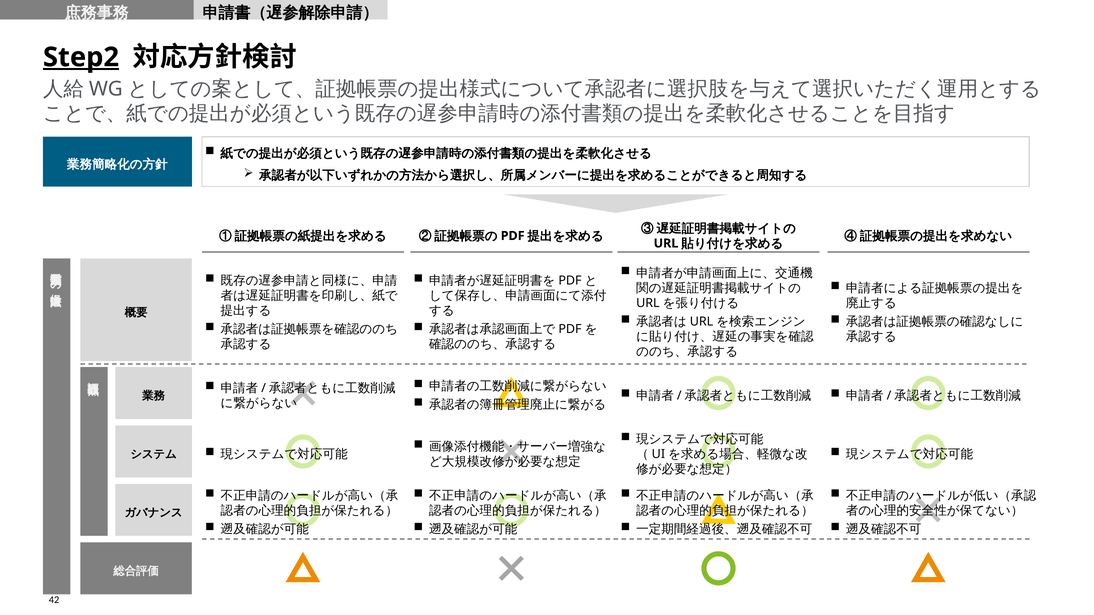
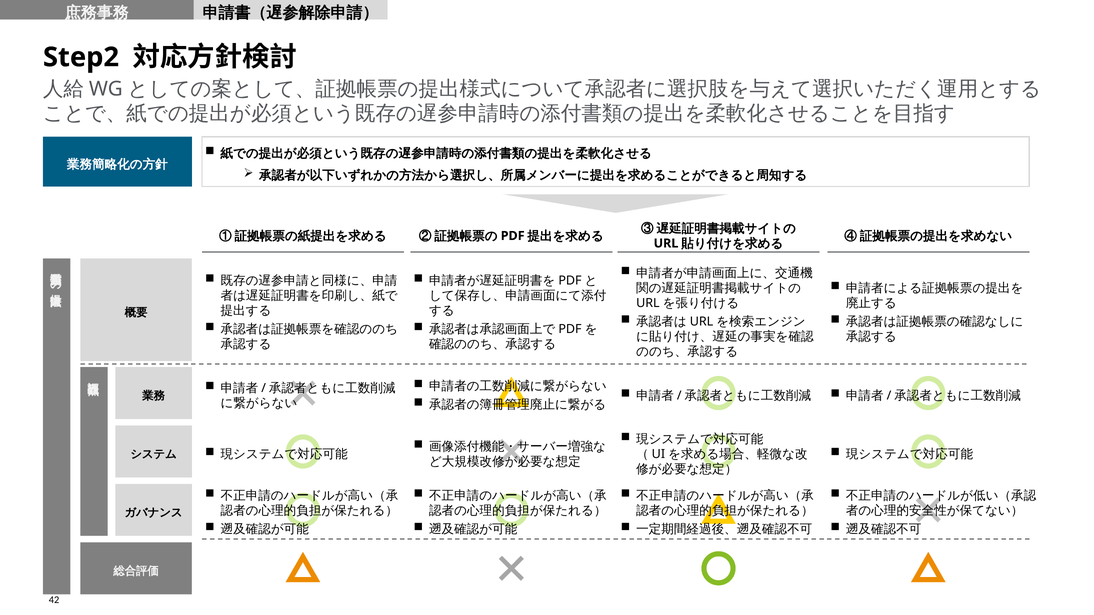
Step2 underline: present -> none
